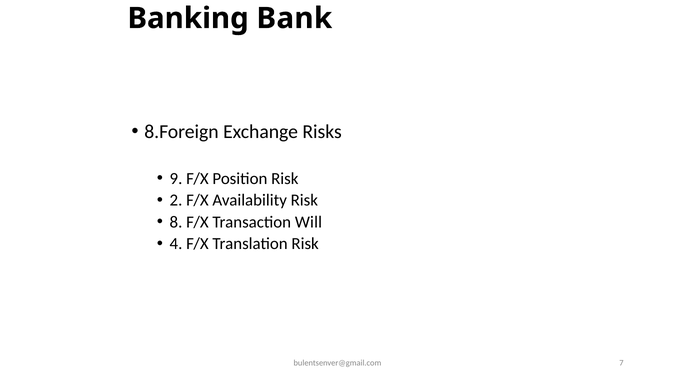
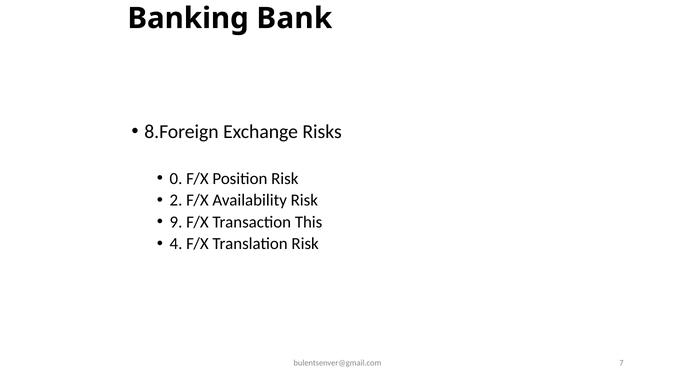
9: 9 -> 0
8: 8 -> 9
Will: Will -> This
